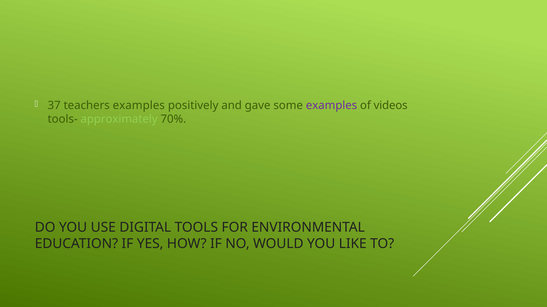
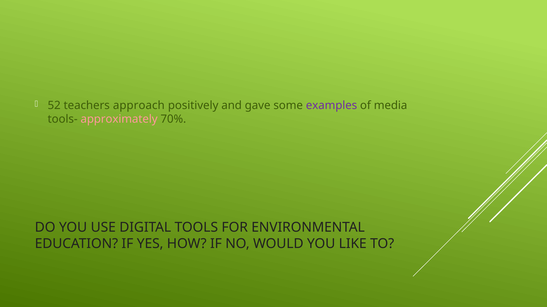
37: 37 -> 52
teachers examples: examples -> approach
videos: videos -> media
approximately colour: light green -> pink
